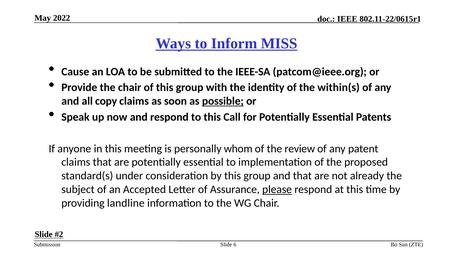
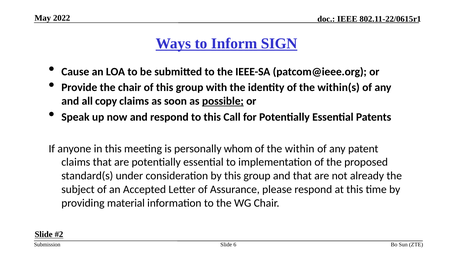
MISS: MISS -> SIGN
review: review -> within
please underline: present -> none
landline: landline -> material
